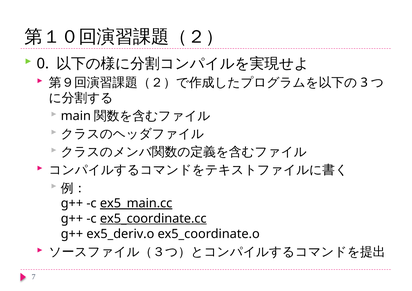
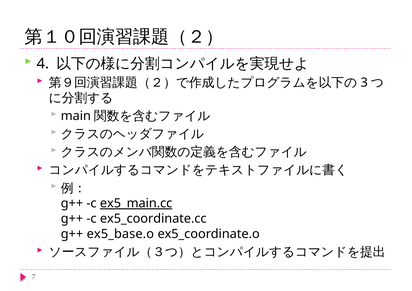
0: 0 -> 4
ex5_coordinate.cc underline: present -> none
ex5_deriv.o: ex5_deriv.o -> ex5_base.o
